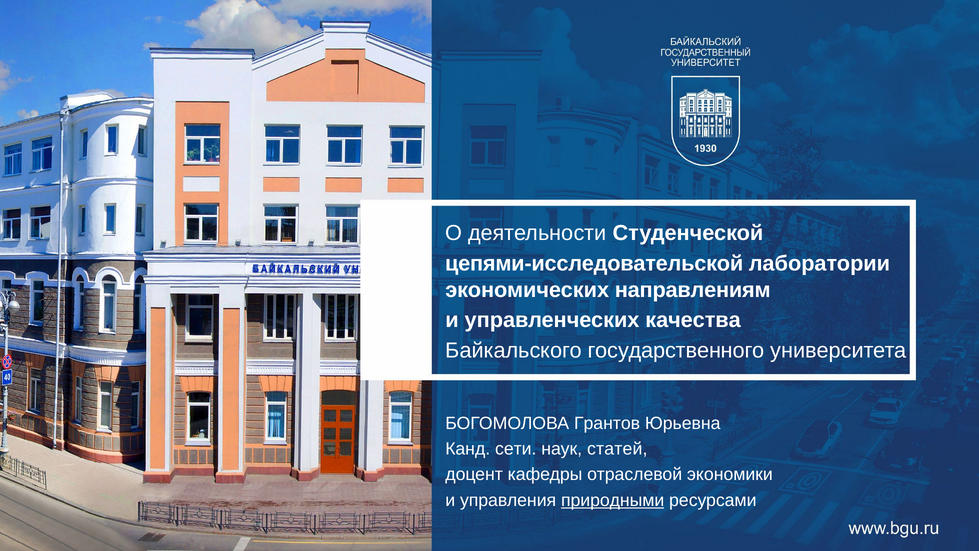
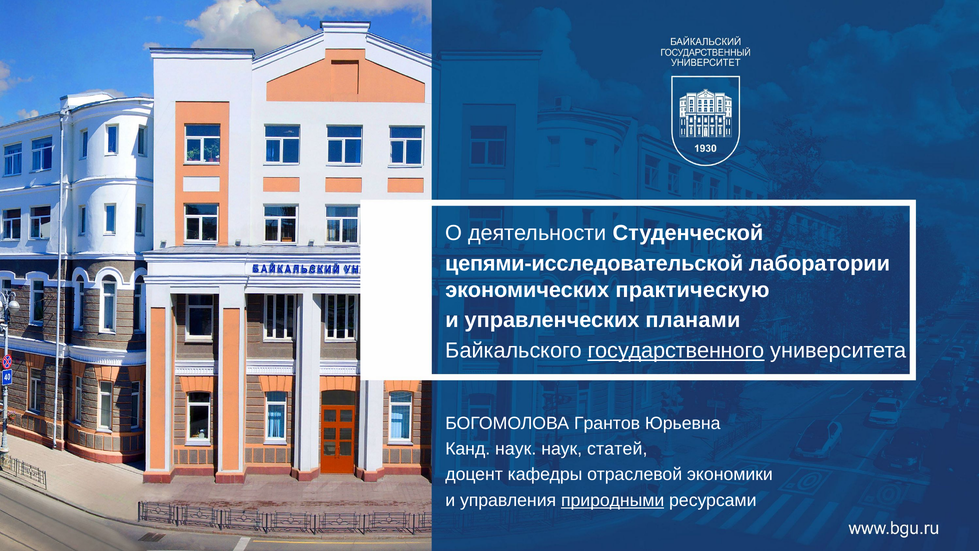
направлениям: направлениям -> практическую
качества: качества -> планами
государственного underline: none -> present
Канд сети: сети -> наук
